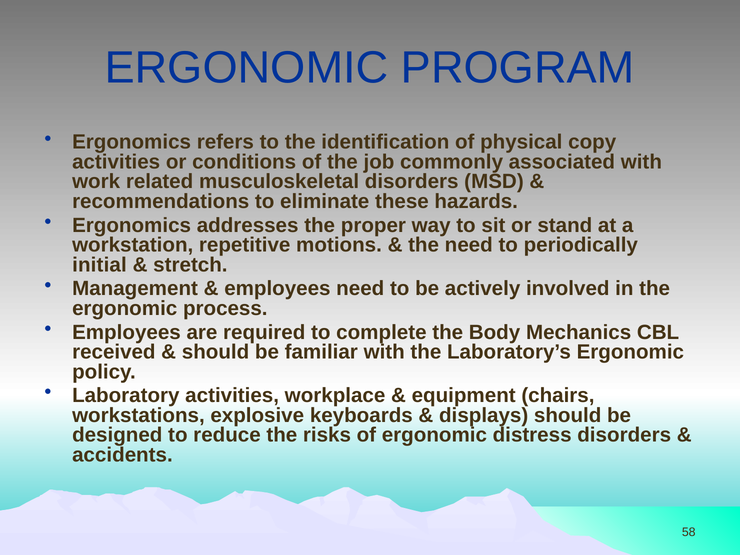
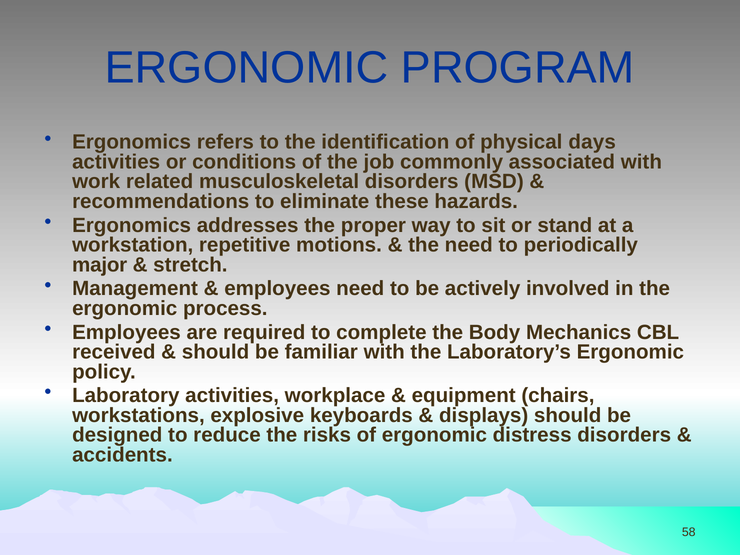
copy: copy -> days
initial: initial -> major
